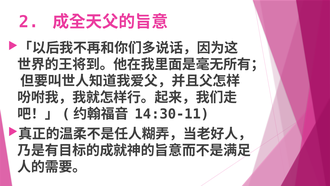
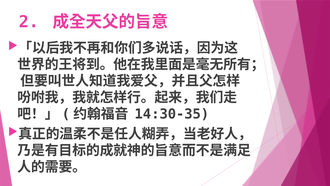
14:30-11: 14:30-11 -> 14:30-35
